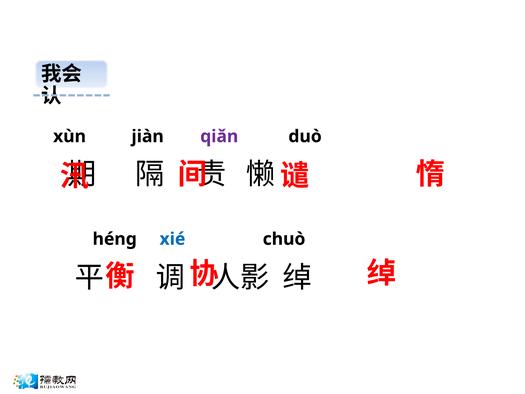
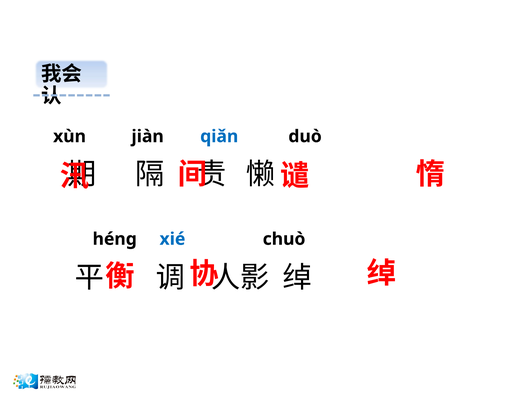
qiǎn colour: purple -> blue
